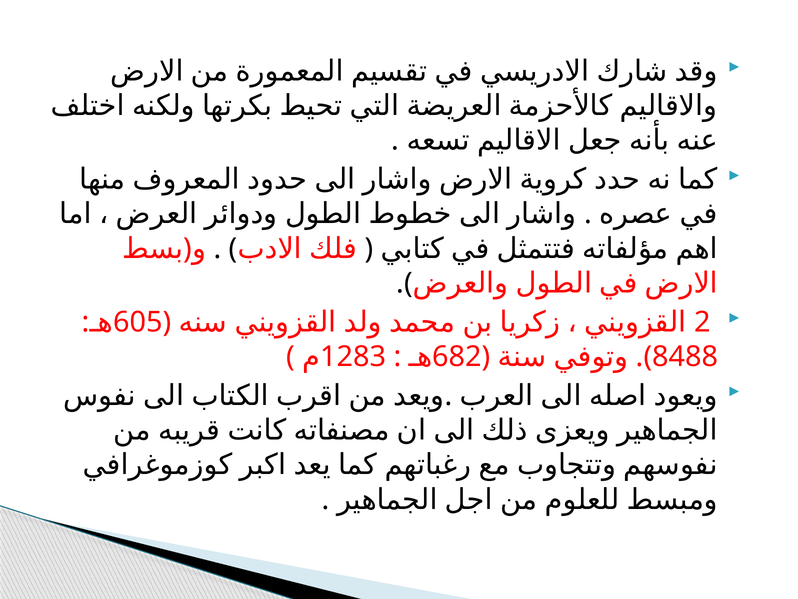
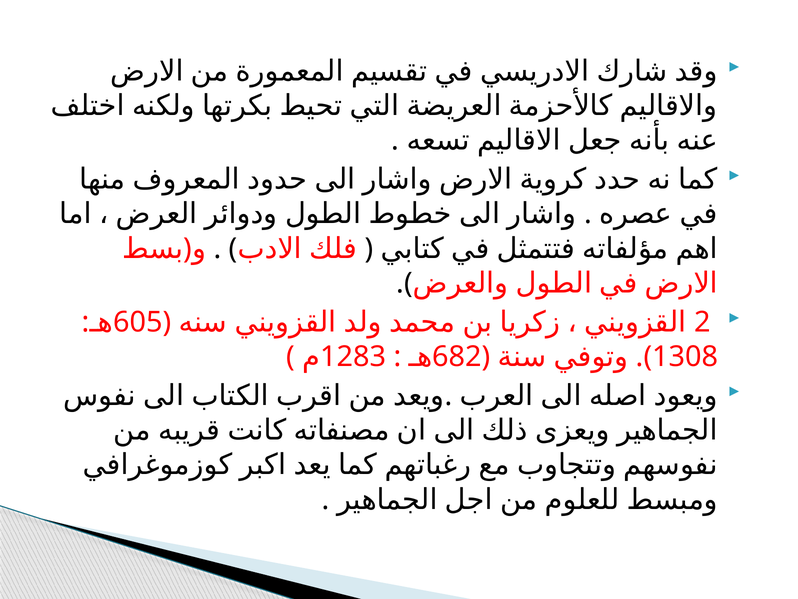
8488: 8488 -> 1308
